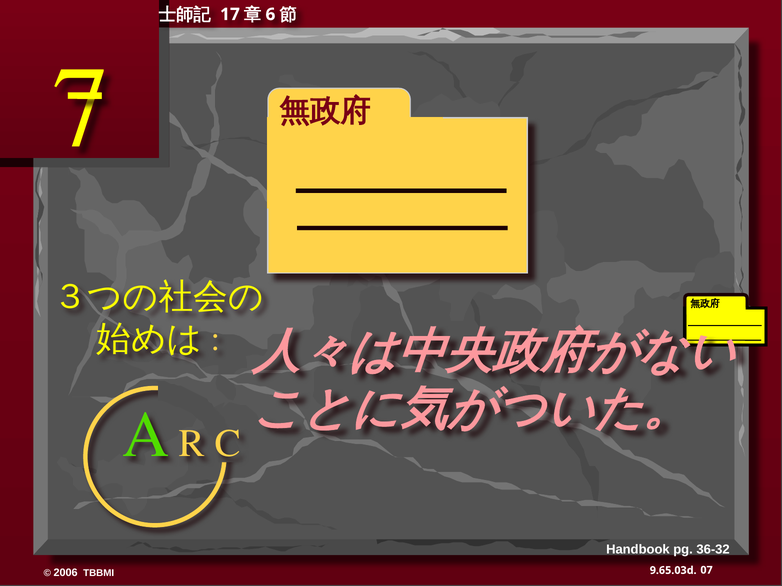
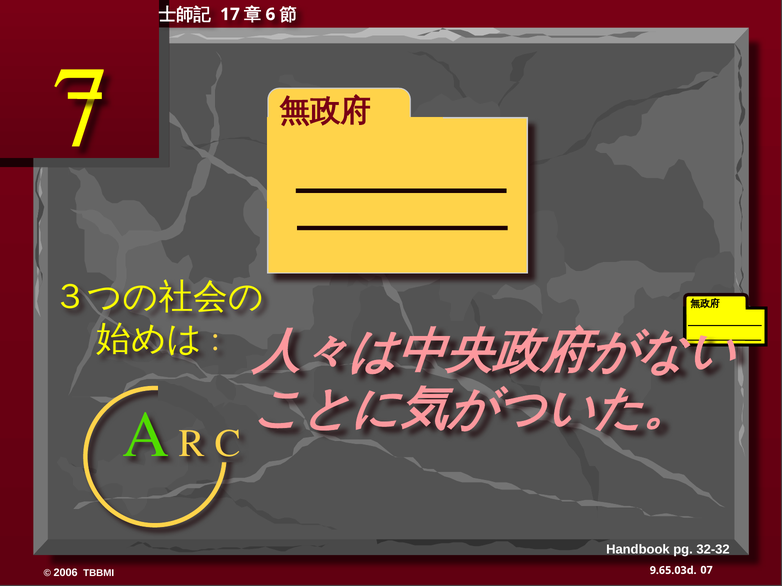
36-32: 36-32 -> 32-32
